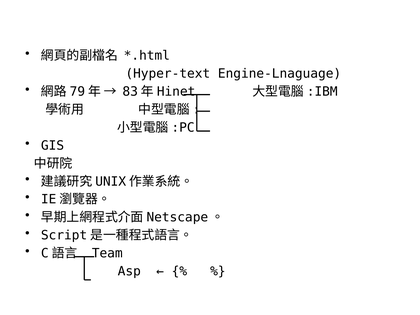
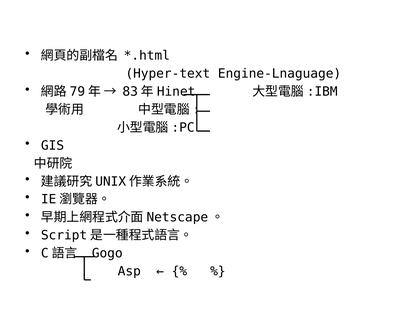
Team: Team -> Gogo
